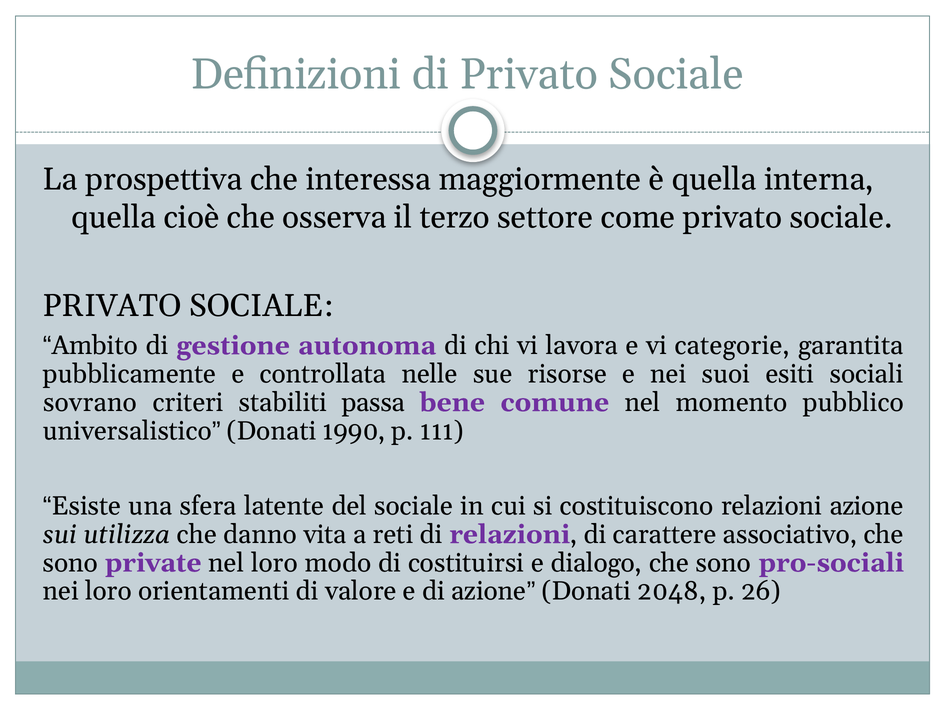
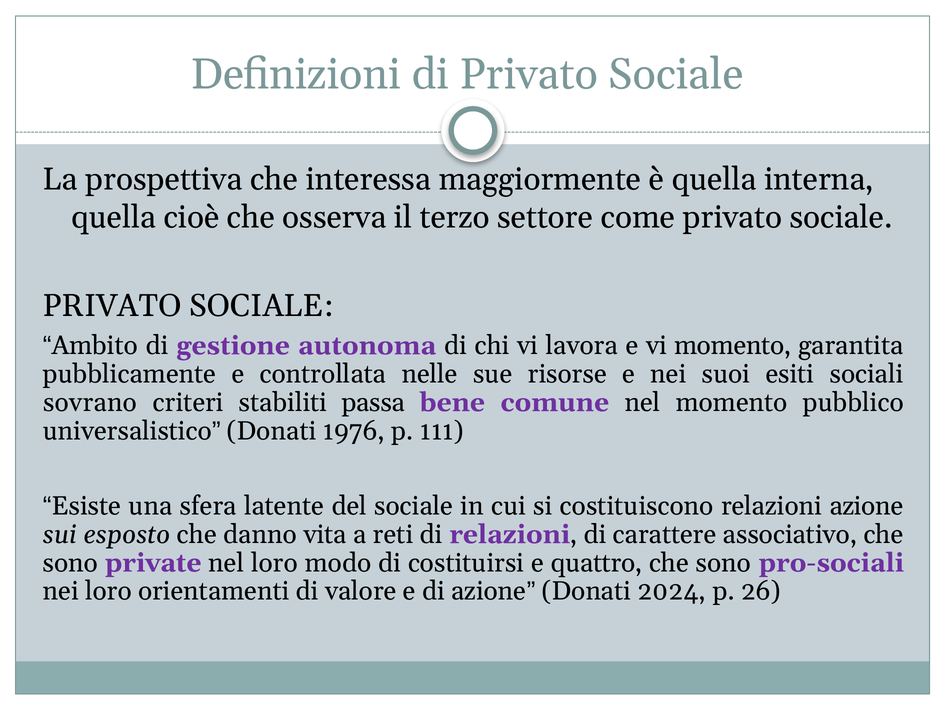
vi categorie: categorie -> momento
1990: 1990 -> 1976
utilizza: utilizza -> esposto
dialogo: dialogo -> quattro
2048: 2048 -> 2024
